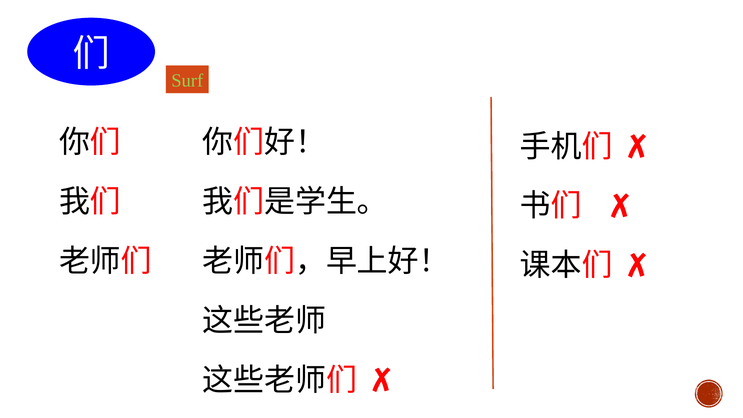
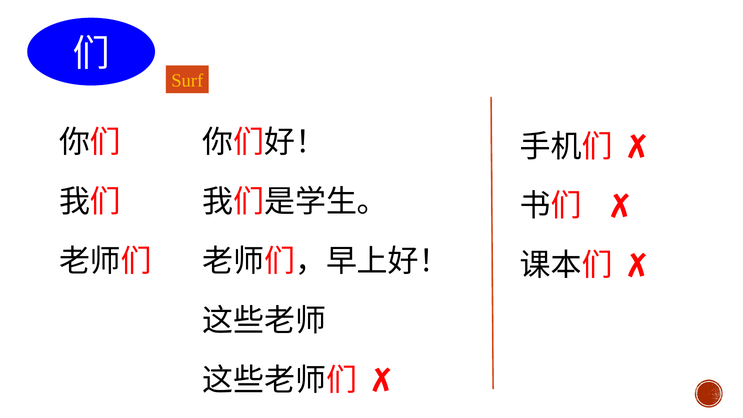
Surf colour: light green -> yellow
